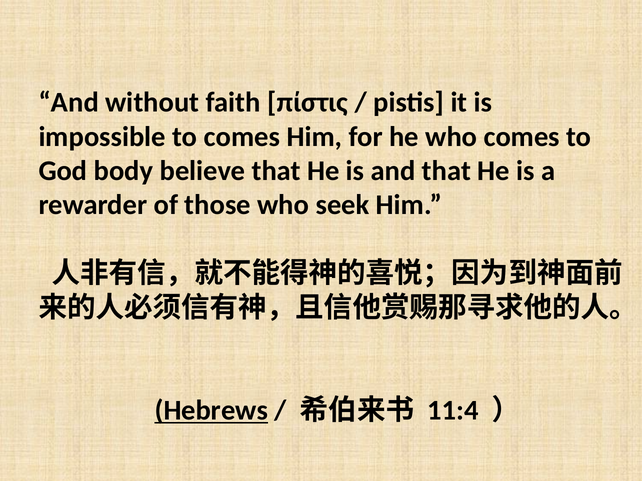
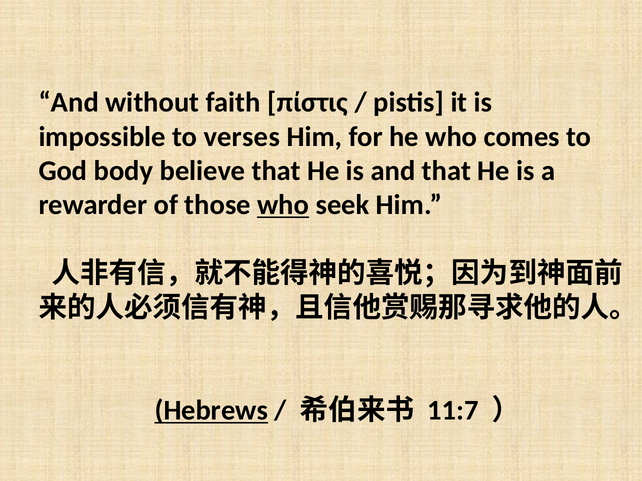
to comes: comes -> verses
who at (283, 205) underline: none -> present
11:4: 11:4 -> 11:7
